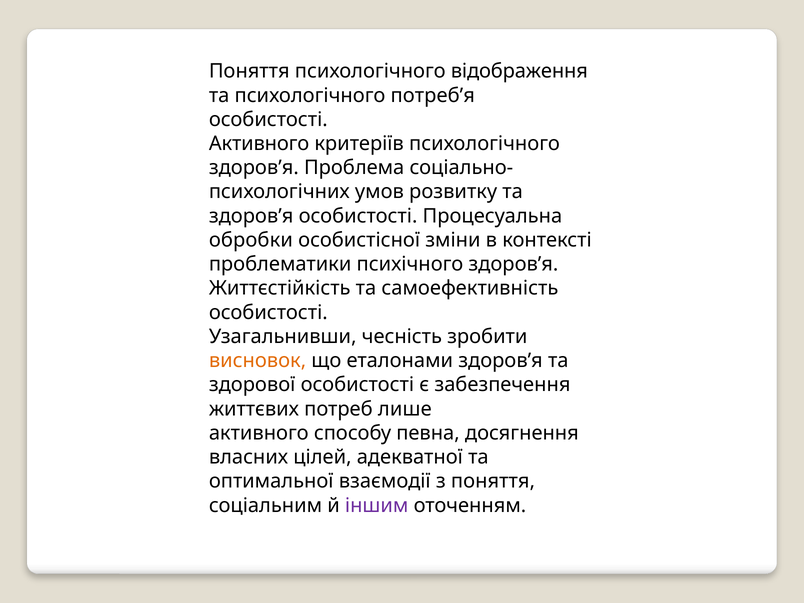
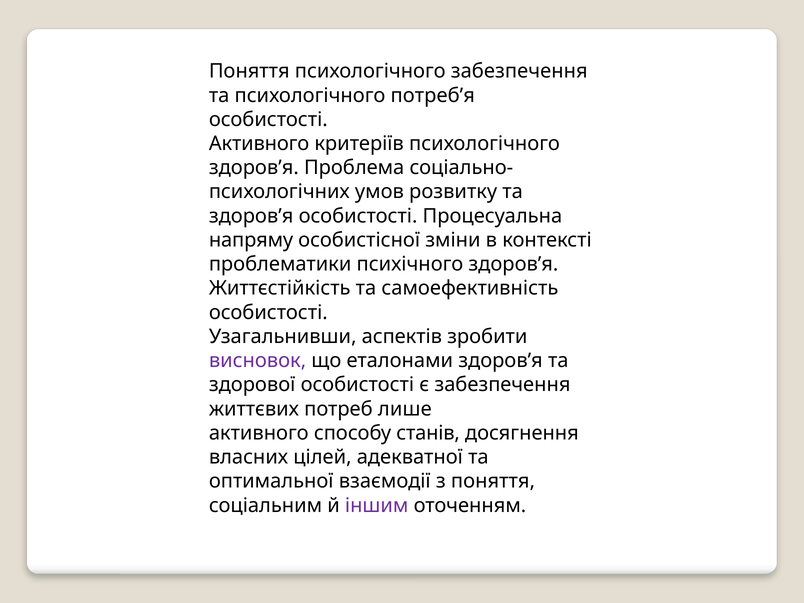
психологічного відображення: відображення -> забезпечення
обробки: обробки -> напряму
чесність: чесність -> аспектів
висновок colour: orange -> purple
певна: певна -> станів
